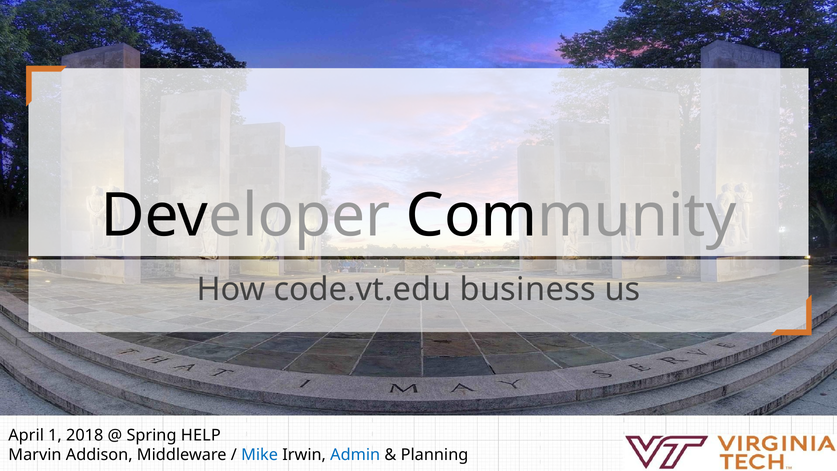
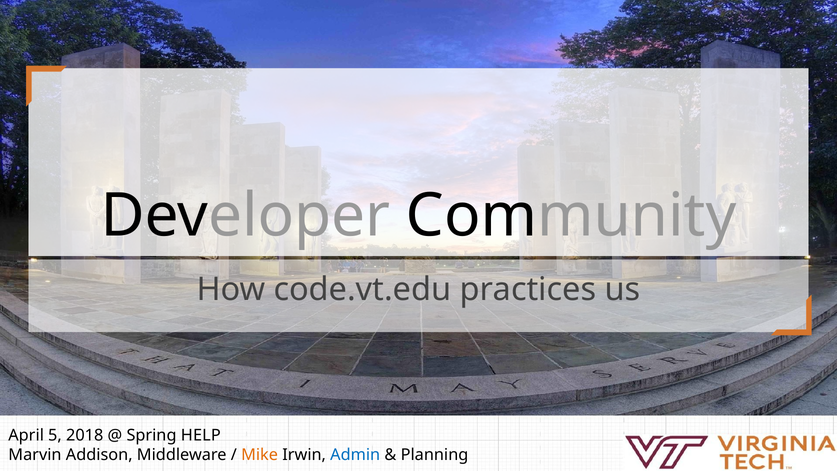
business: business -> practices
1: 1 -> 5
Mike colour: blue -> orange
